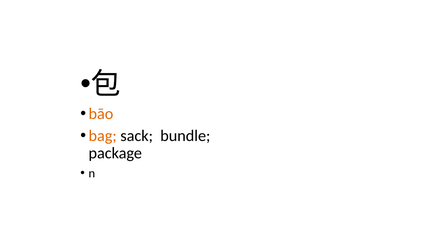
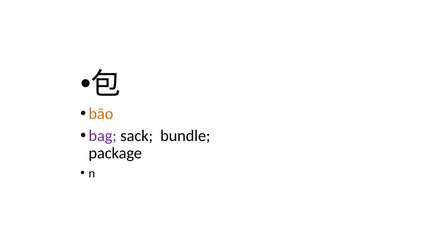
bag colour: orange -> purple
